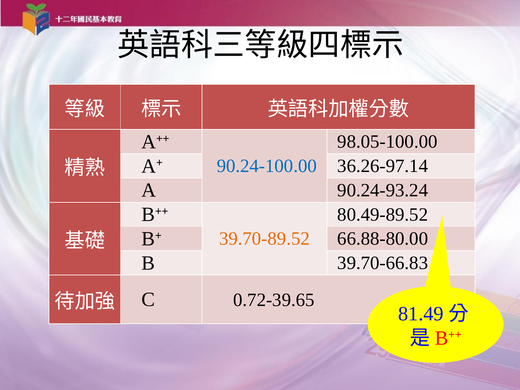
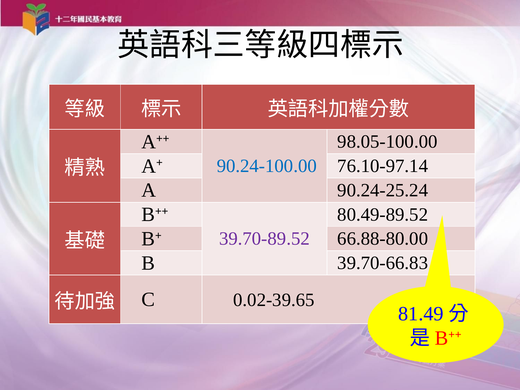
36.26-97.14: 36.26-97.14 -> 76.10-97.14
90.24-93.24: 90.24-93.24 -> 90.24-25.24
39.70-89.52 colour: orange -> purple
0.72-39.65: 0.72-39.65 -> 0.02-39.65
